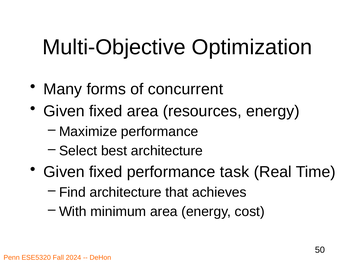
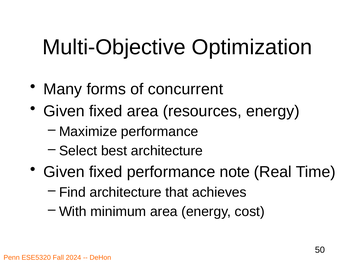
task: task -> note
